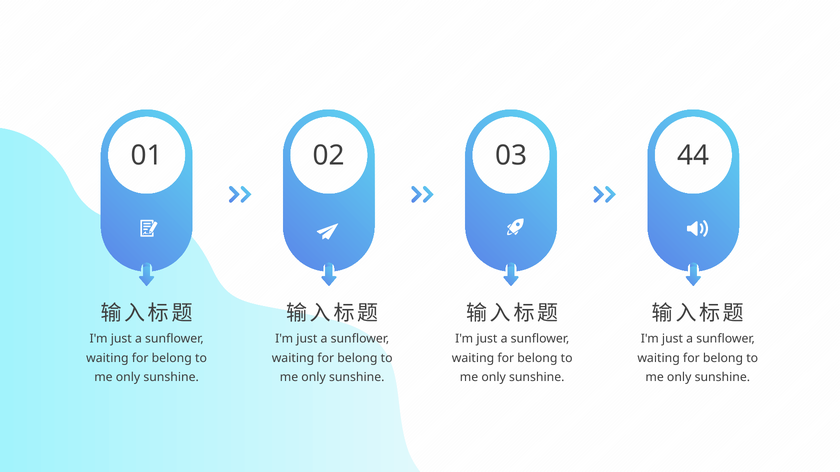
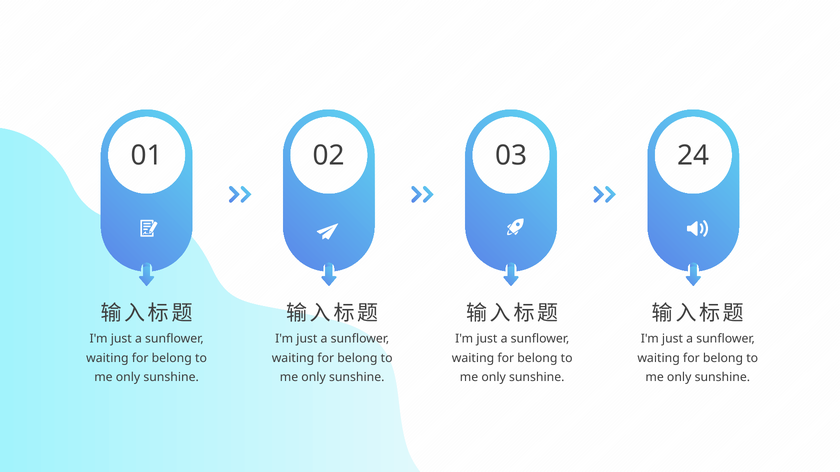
44: 44 -> 24
